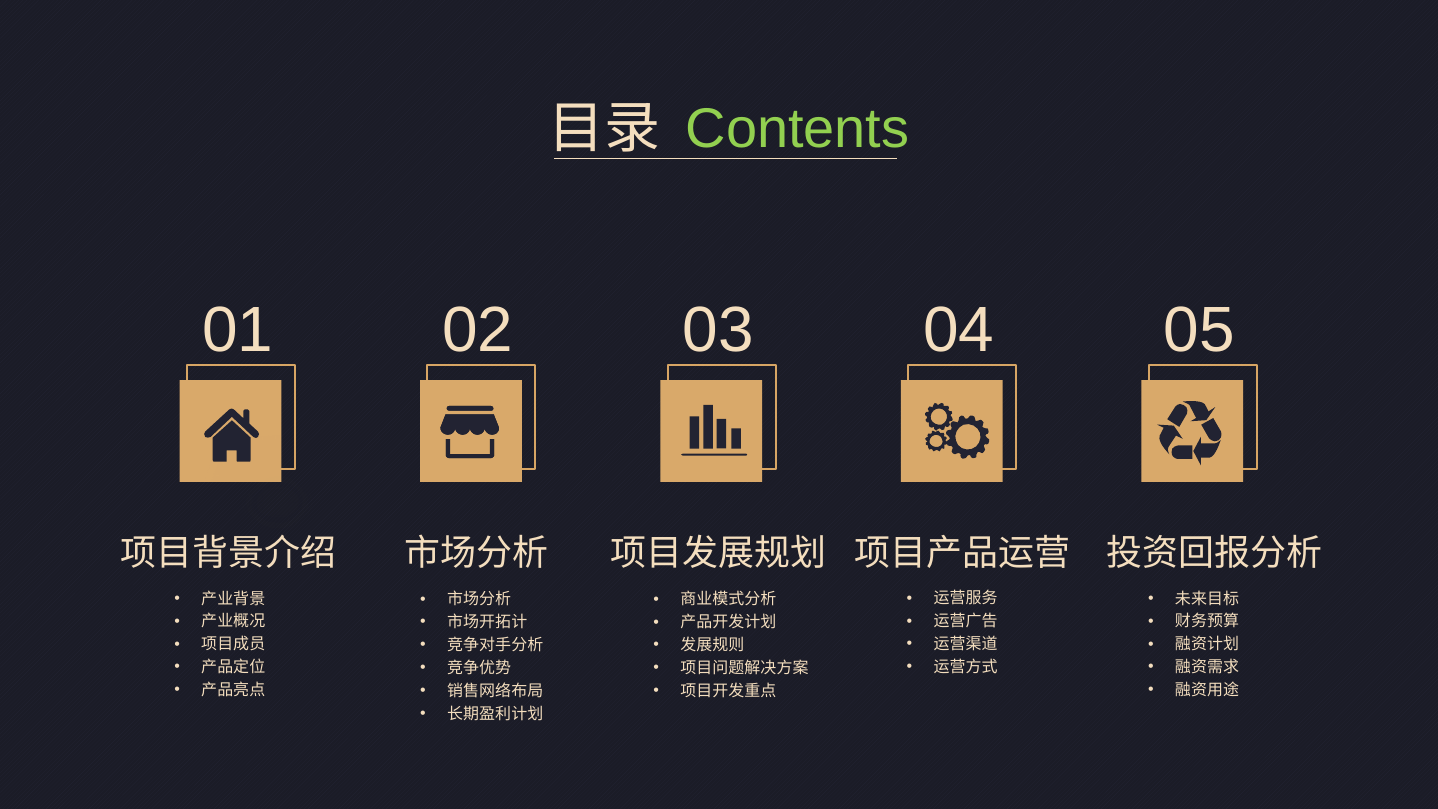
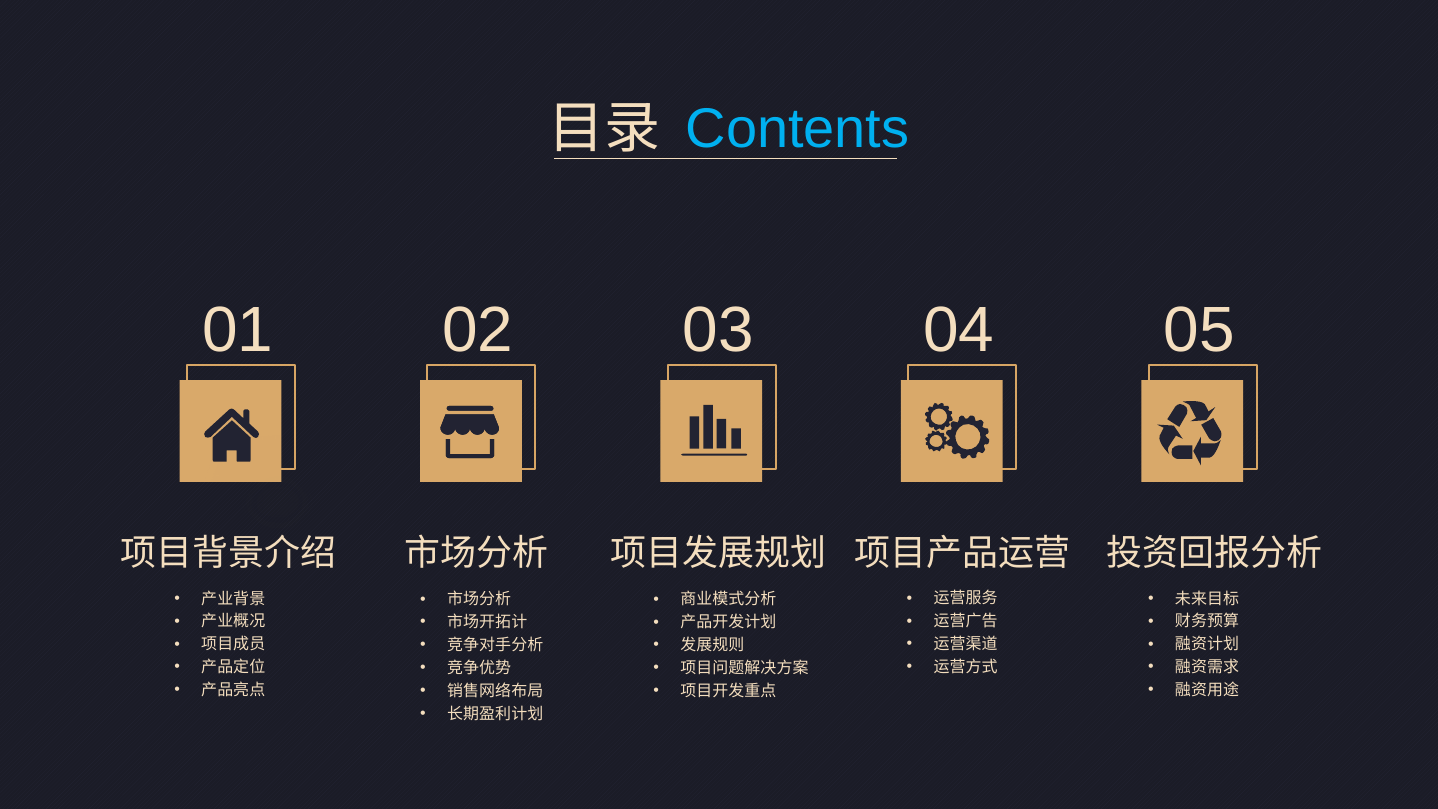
Contents colour: light green -> light blue
